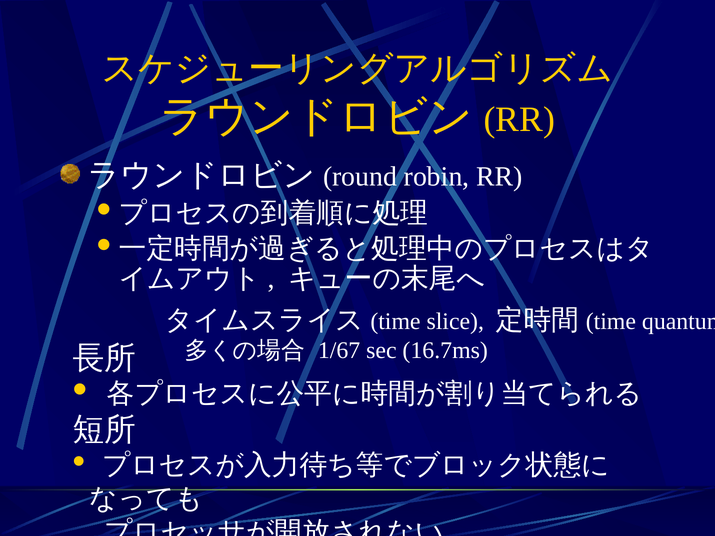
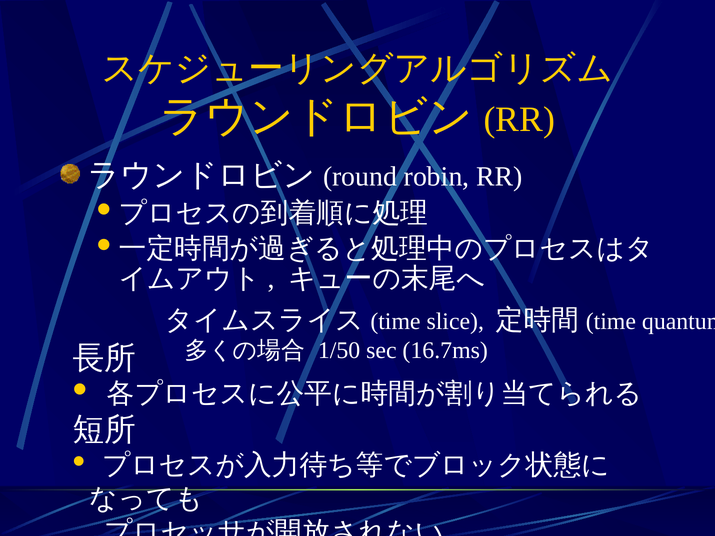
1/67: 1/67 -> 1/50
